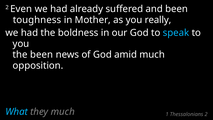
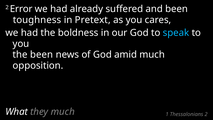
Even: Even -> Error
Mother: Mother -> Pretext
really: really -> cares
What colour: light blue -> white
